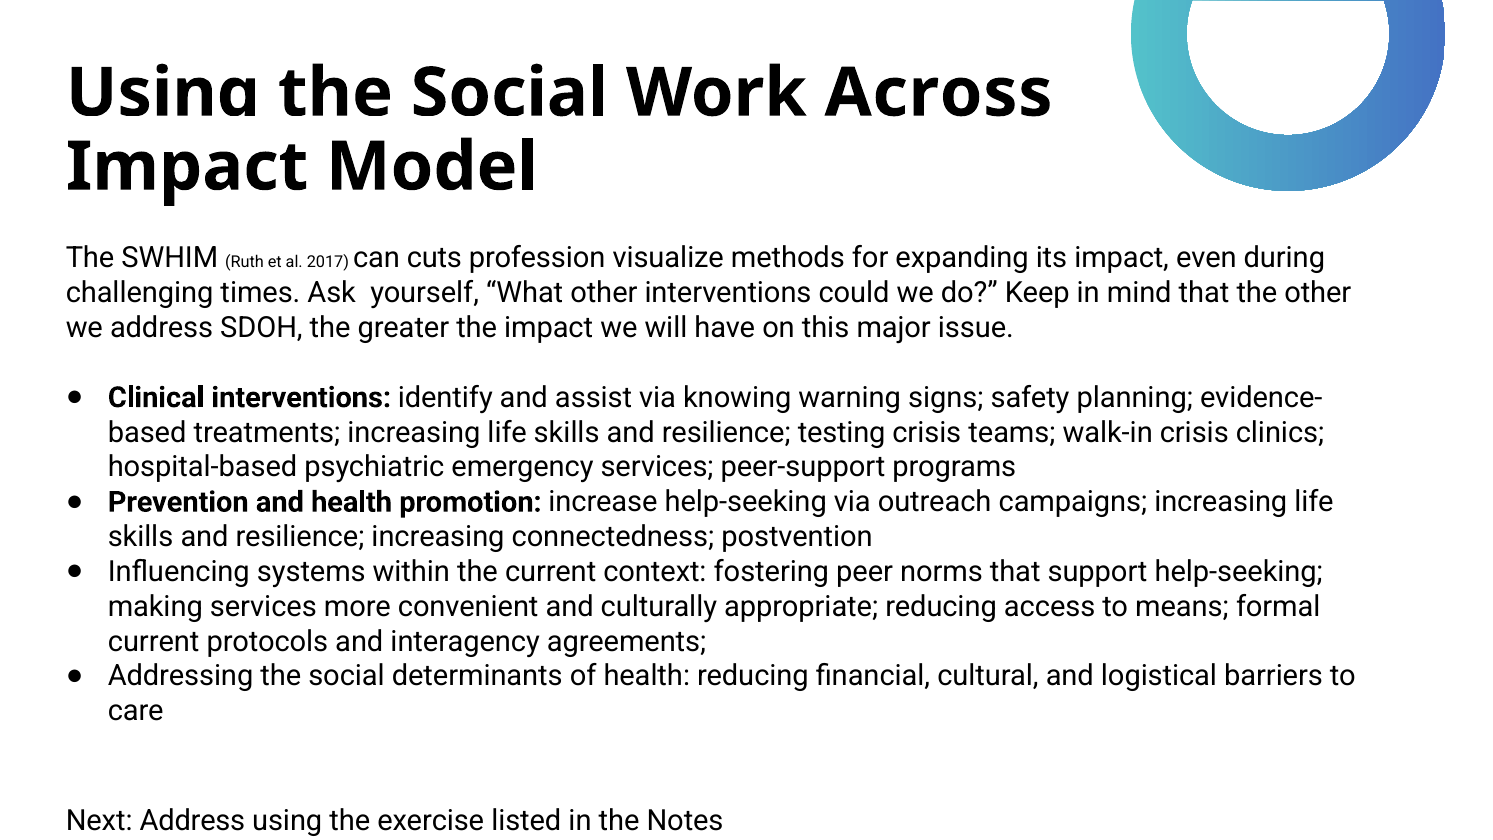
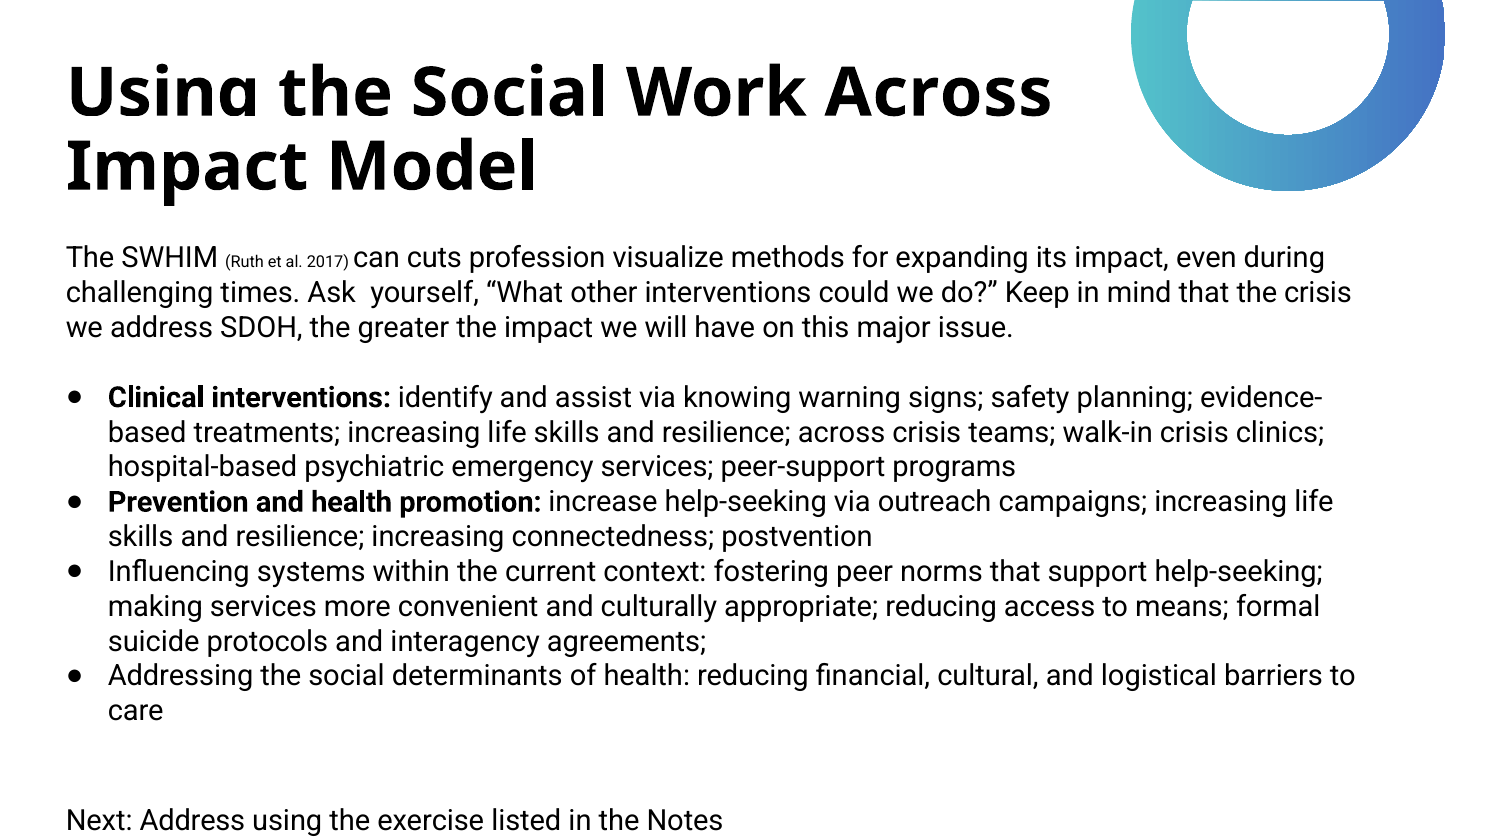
the other: other -> crisis
resilience testing: testing -> across
current at (154, 641): current -> suicide
